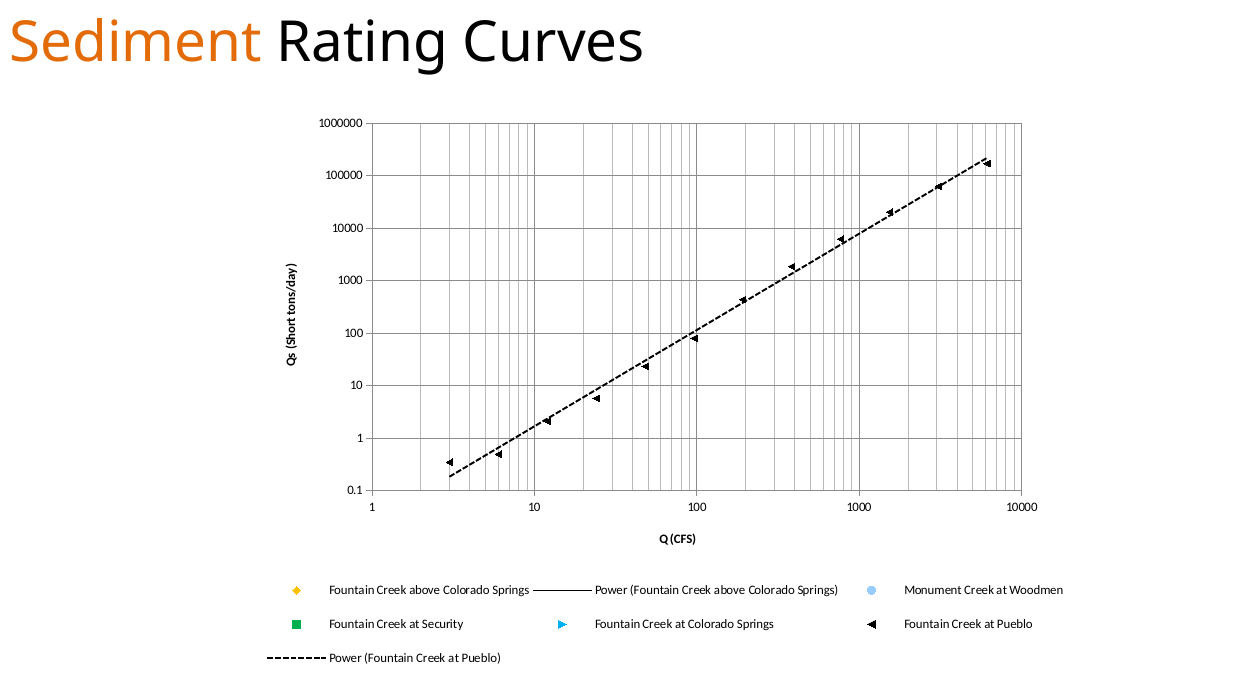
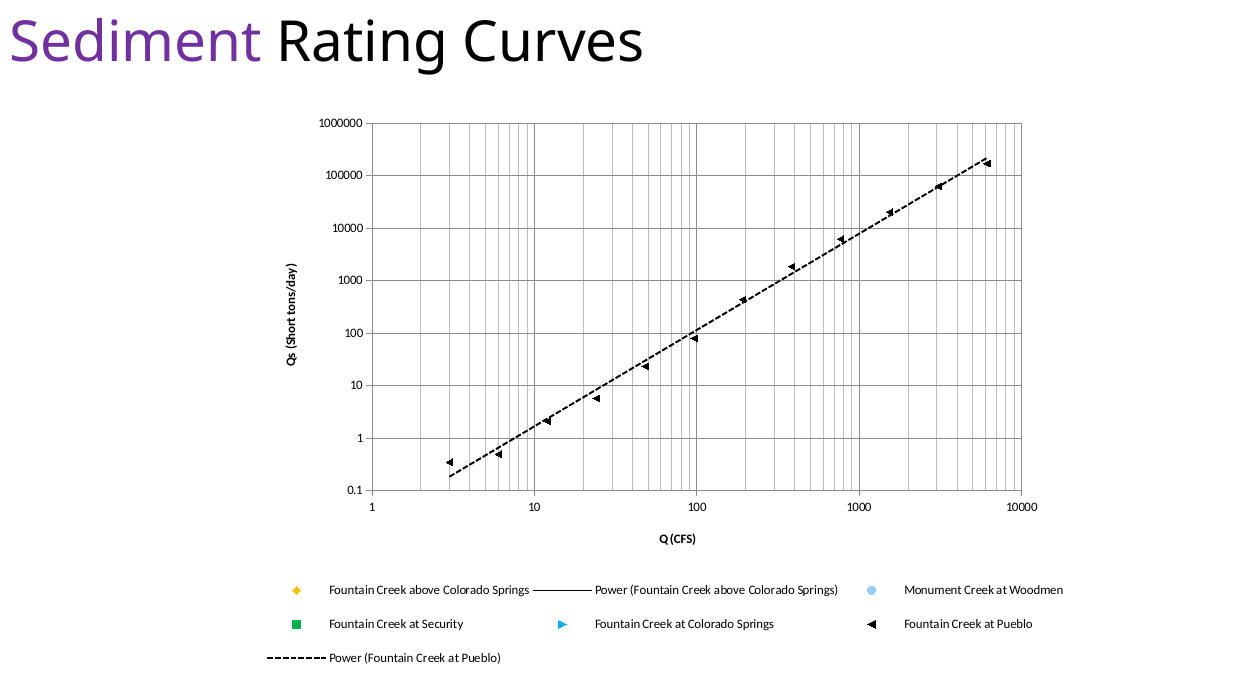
Sediment at (136, 42) colour: orange -> purple
